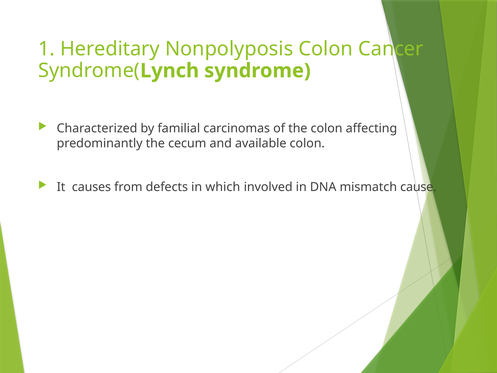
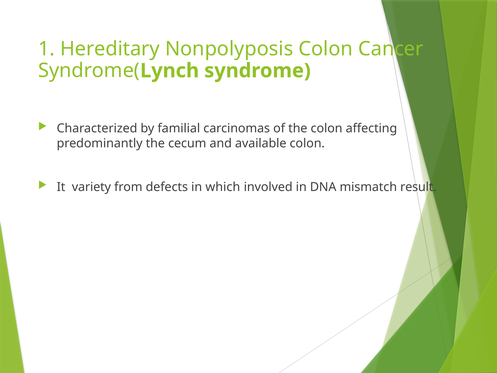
causes: causes -> variety
cause: cause -> result
